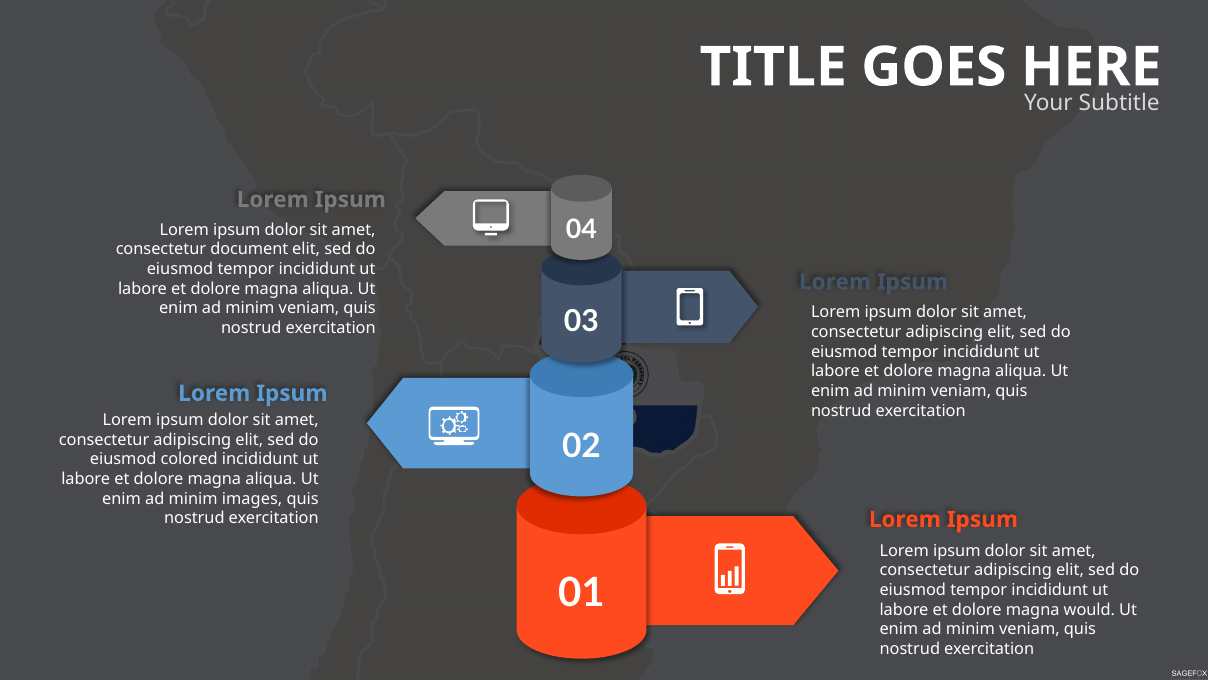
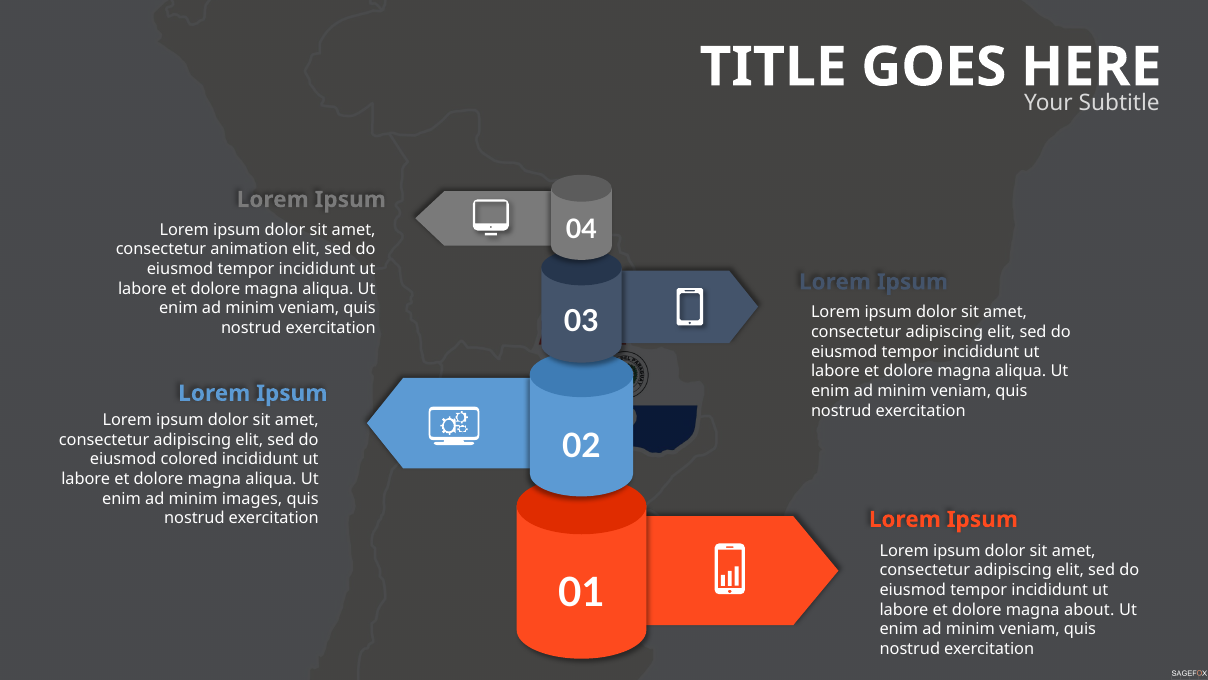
document: document -> animation
would: would -> about
